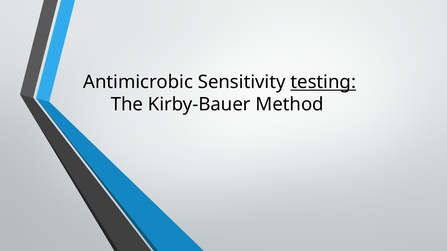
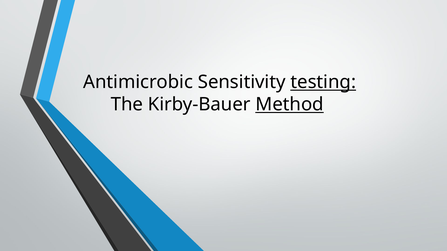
Method underline: none -> present
